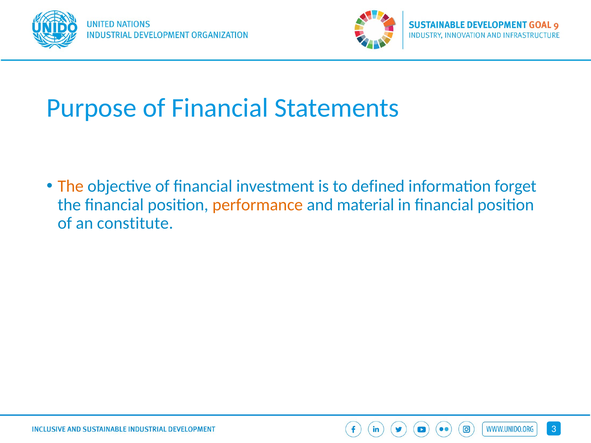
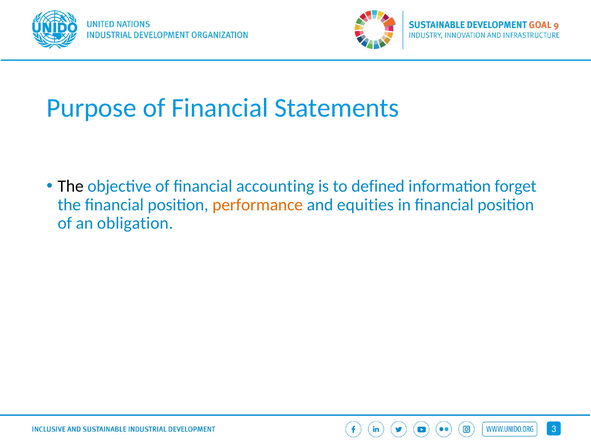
The at (71, 186) colour: orange -> black
investment: investment -> accounting
material: material -> equities
constitute: constitute -> obligation
